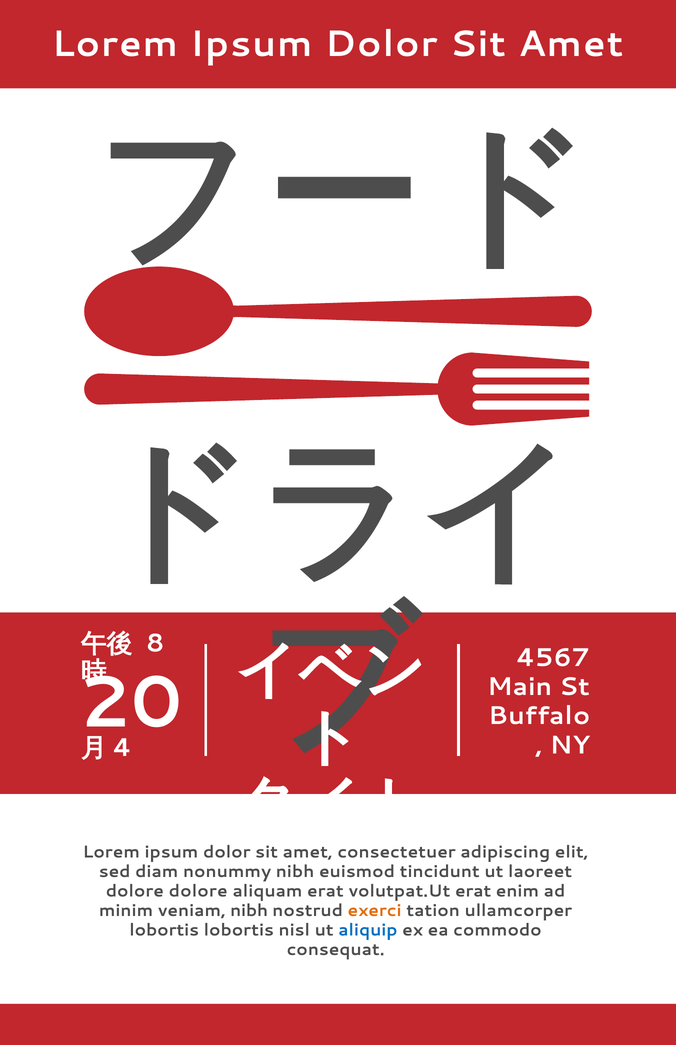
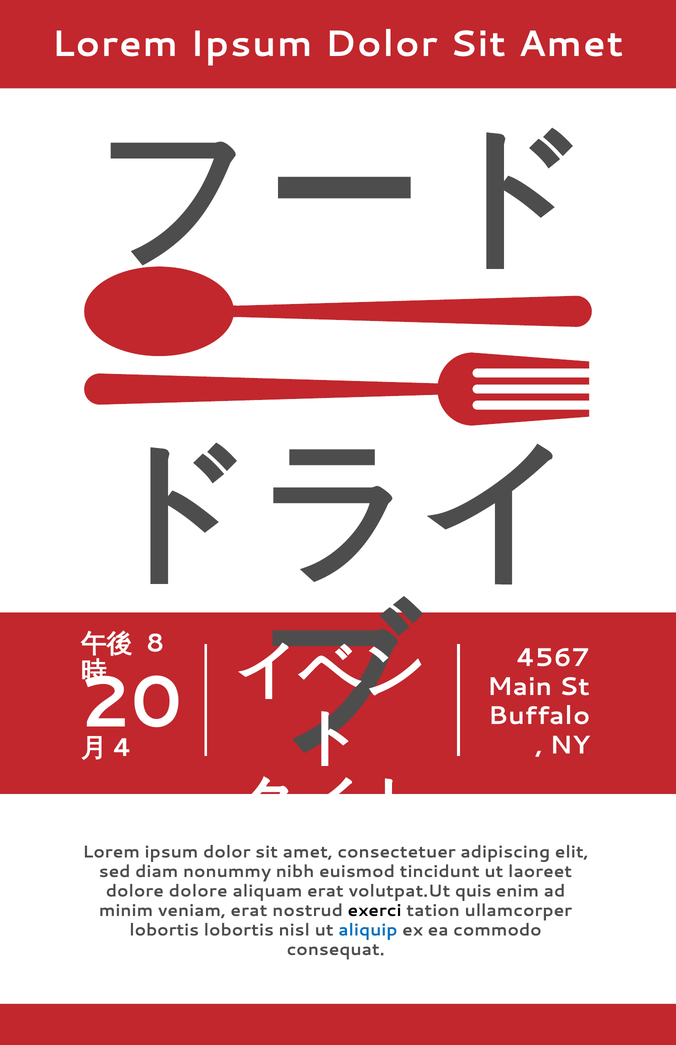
volutpat.Ut erat: erat -> quis
veniam nibh: nibh -> erat
exerci colour: orange -> black
